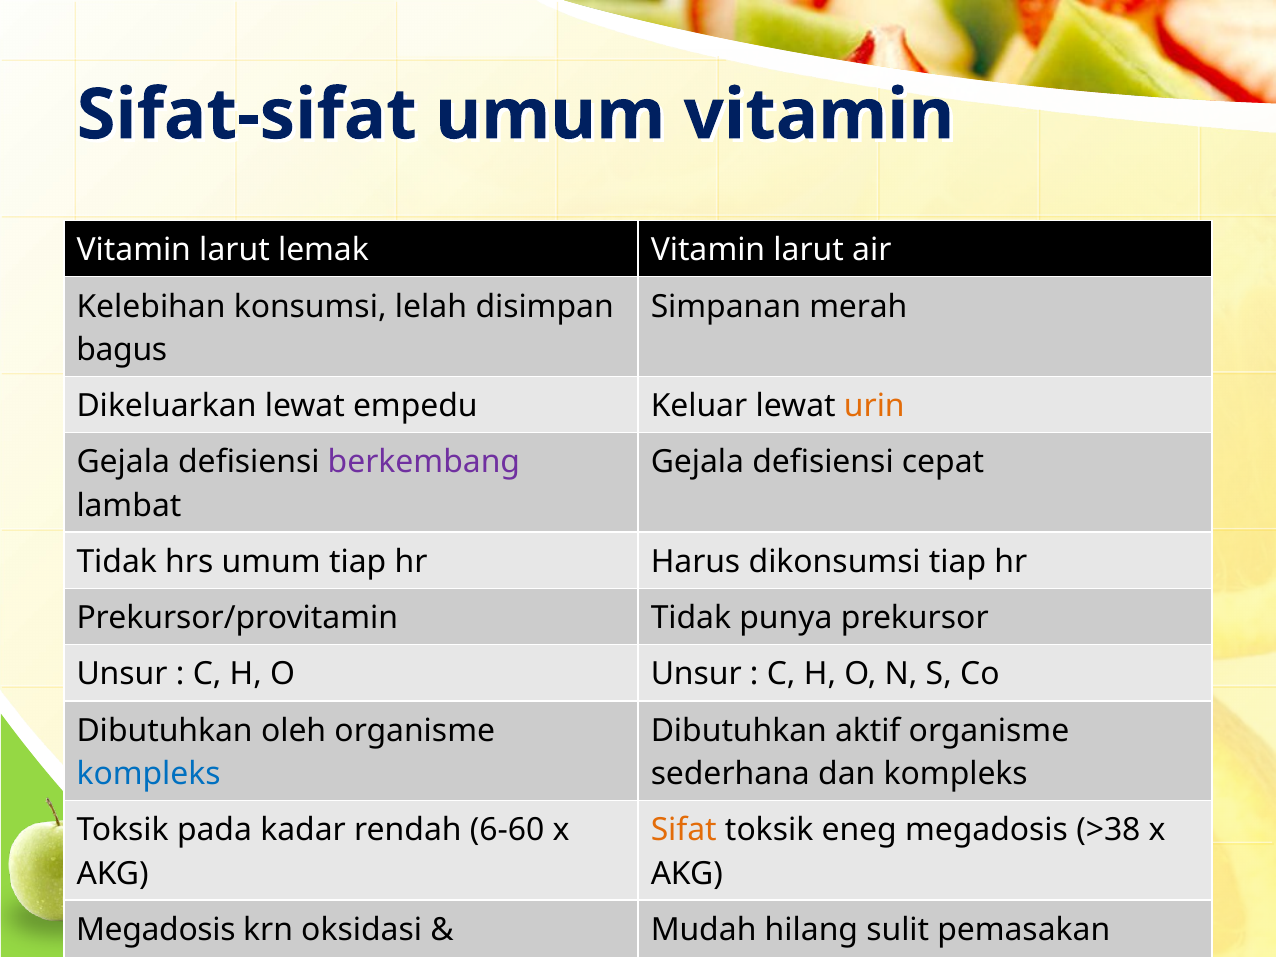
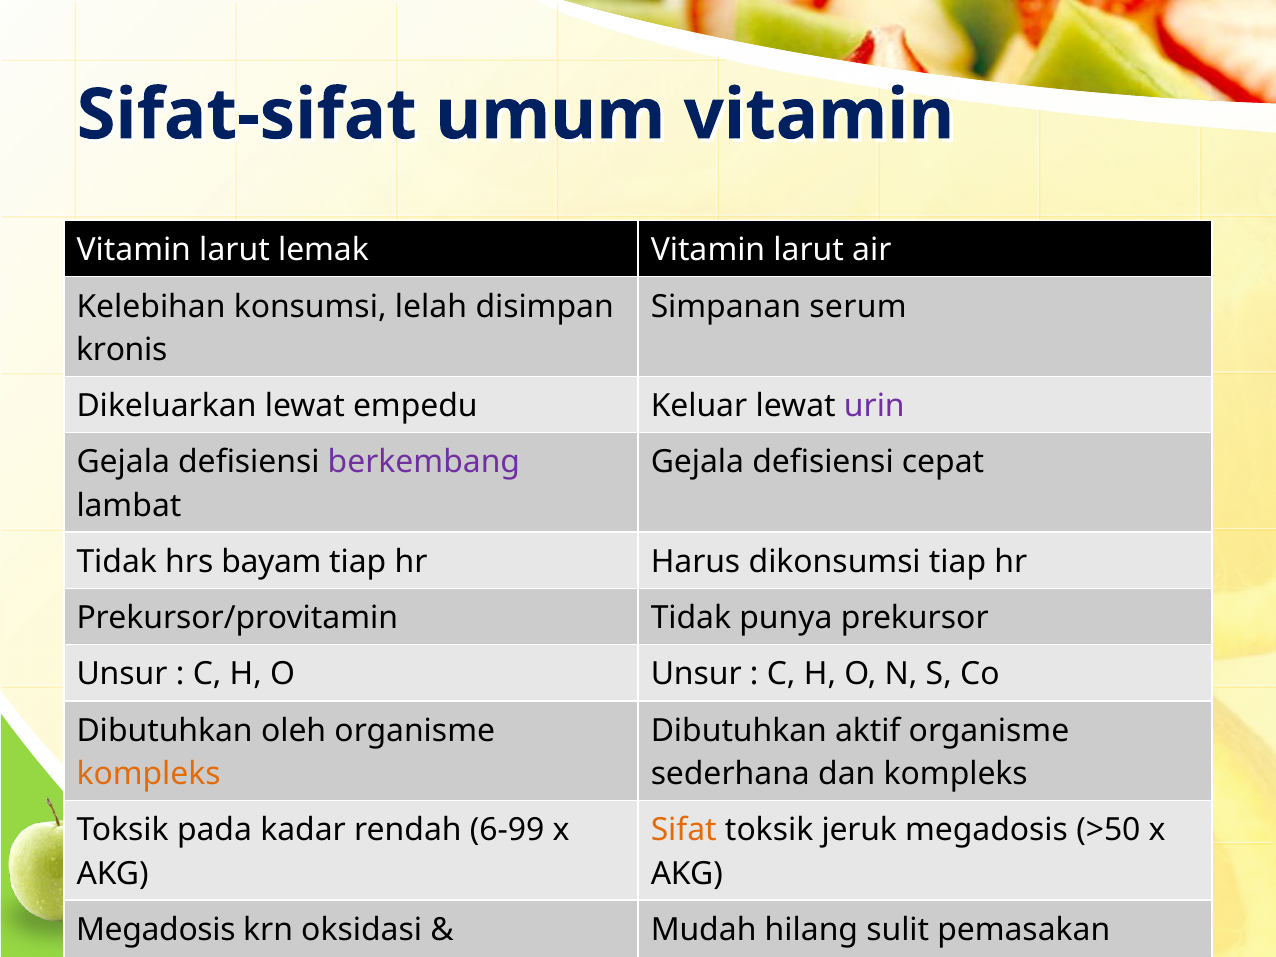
merah: merah -> serum
bagus: bagus -> kronis
urin colour: orange -> purple
hrs umum: umum -> bayam
kompleks at (149, 774) colour: blue -> orange
6-60: 6-60 -> 6-99
eneg: eneg -> jeruk
>38: >38 -> >50
